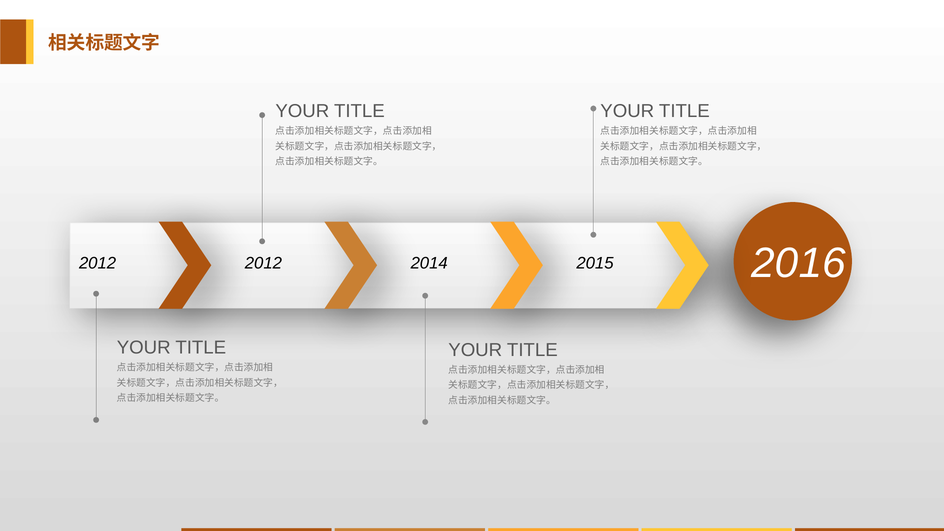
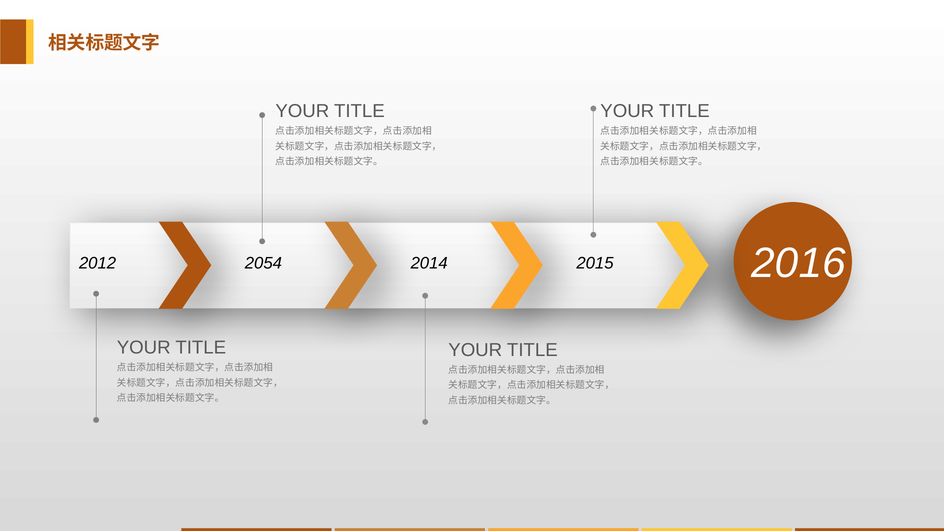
2012 2012: 2012 -> 2054
